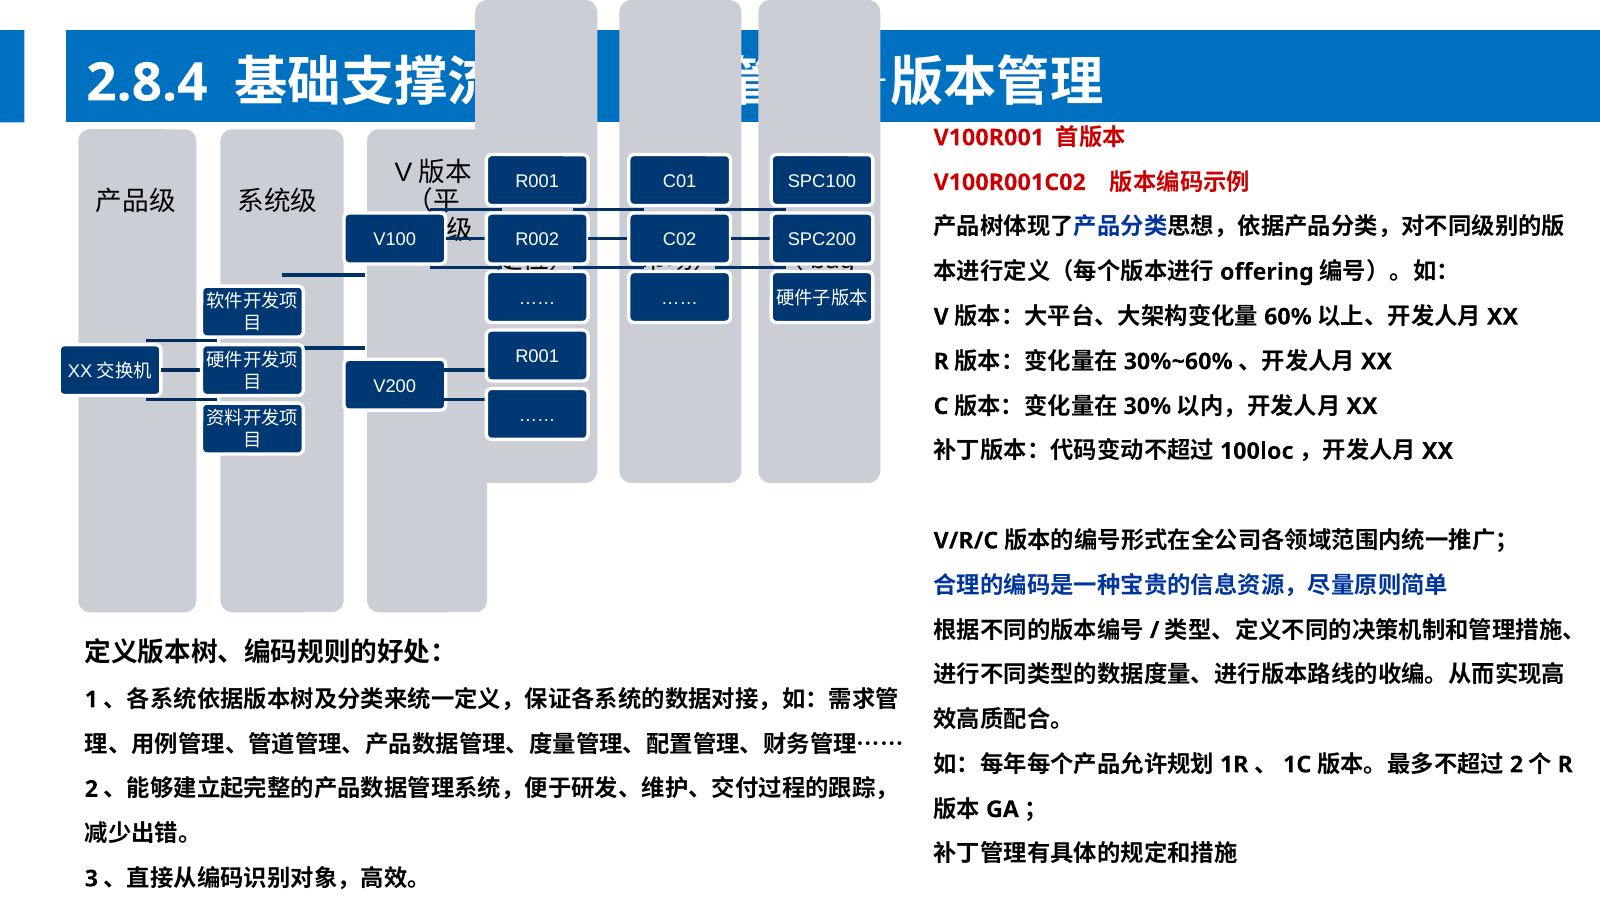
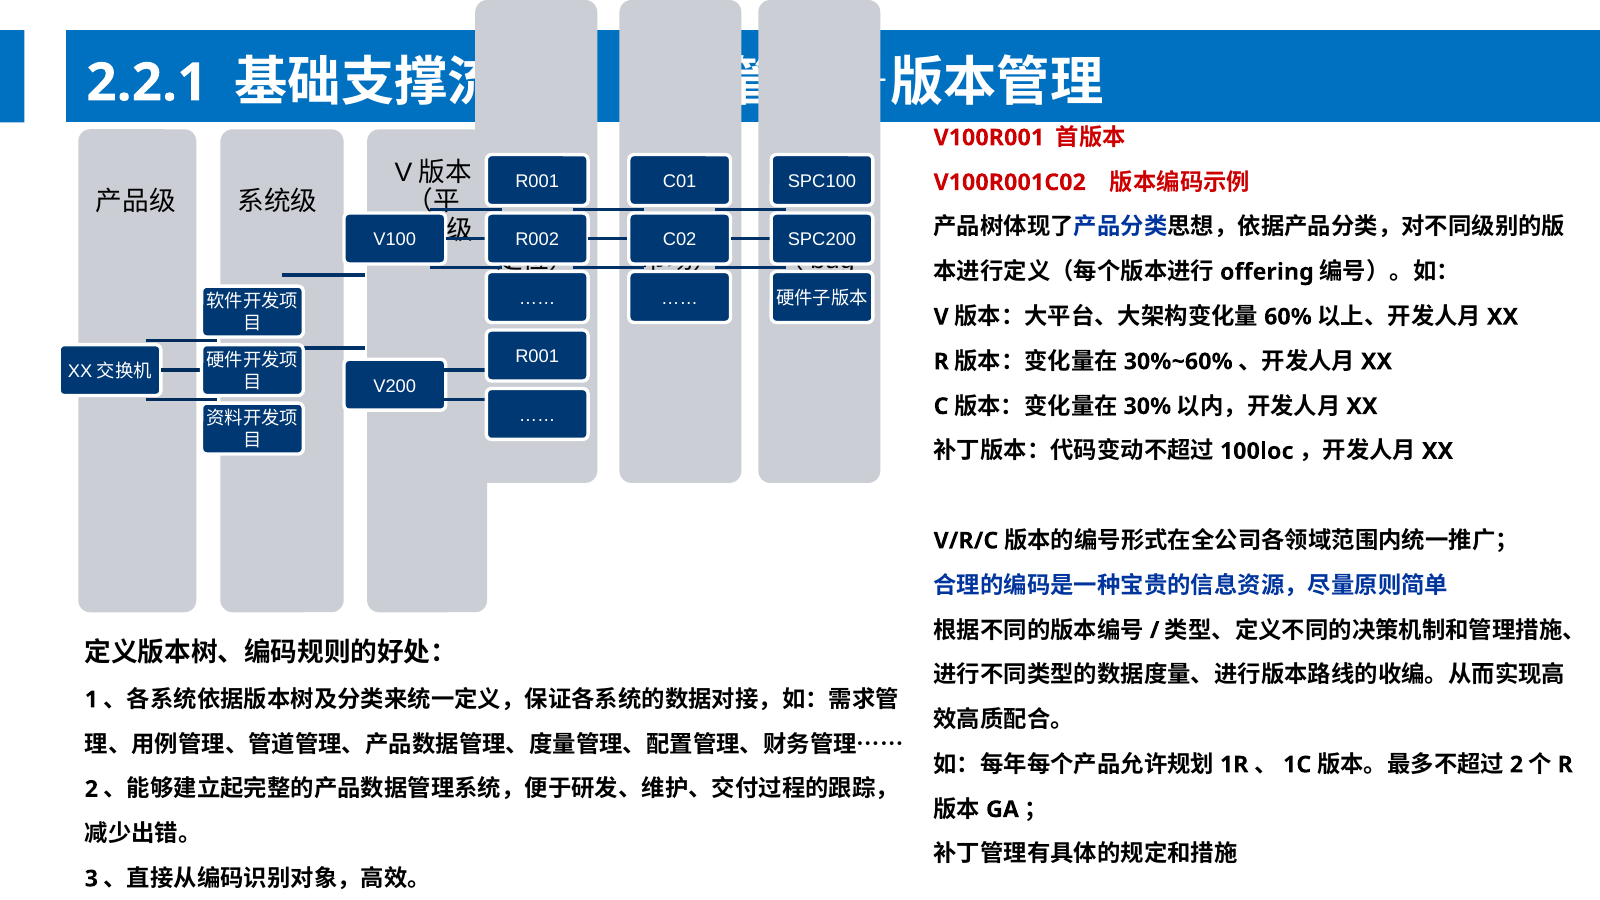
2.8.4: 2.8.4 -> 2.2.1
